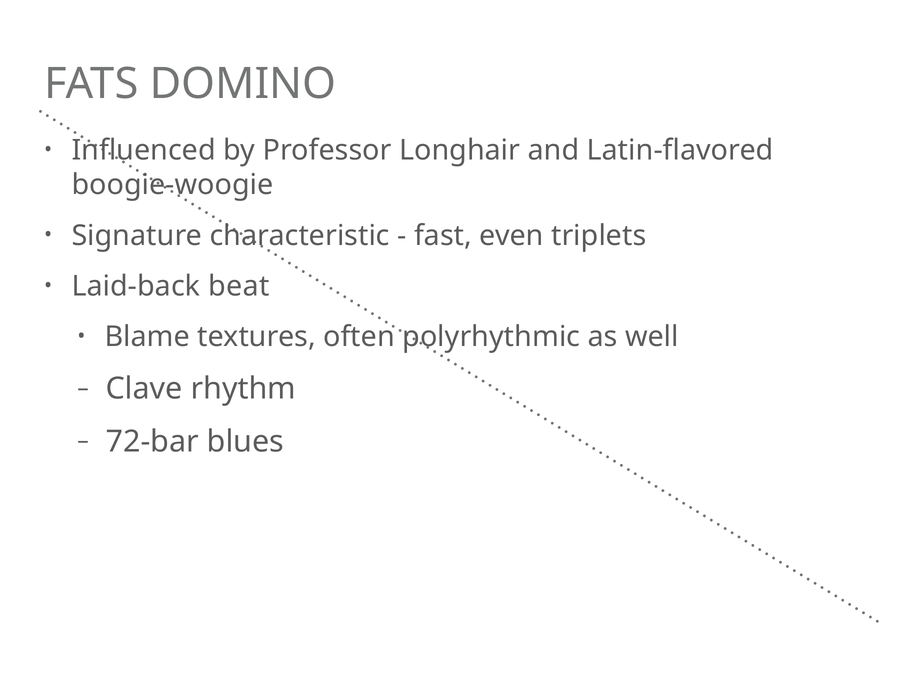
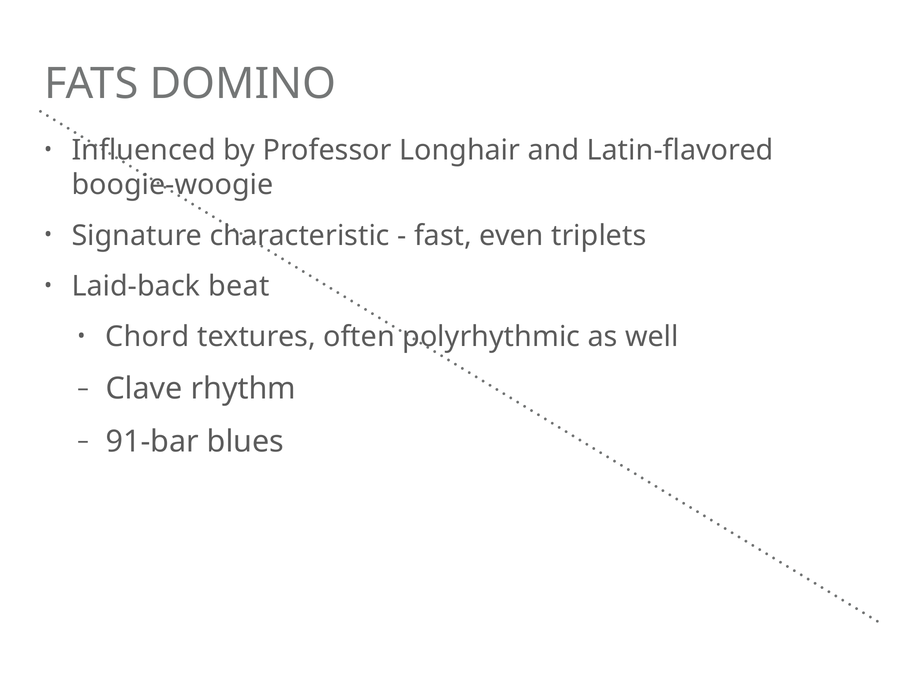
Blame: Blame -> Chord
72-bar: 72-bar -> 91-bar
